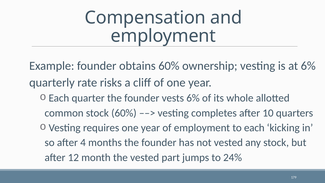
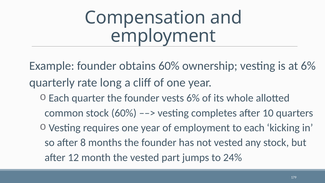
risks: risks -> long
4: 4 -> 8
